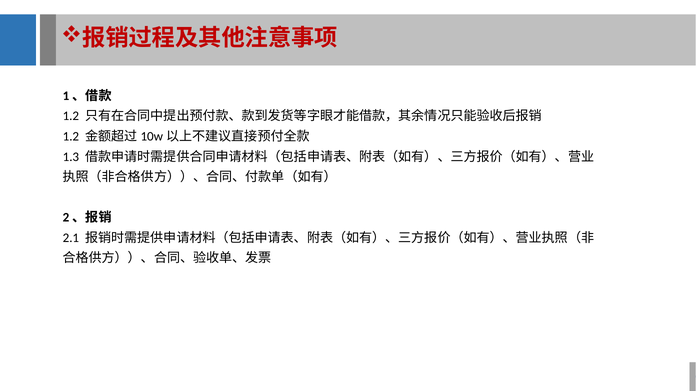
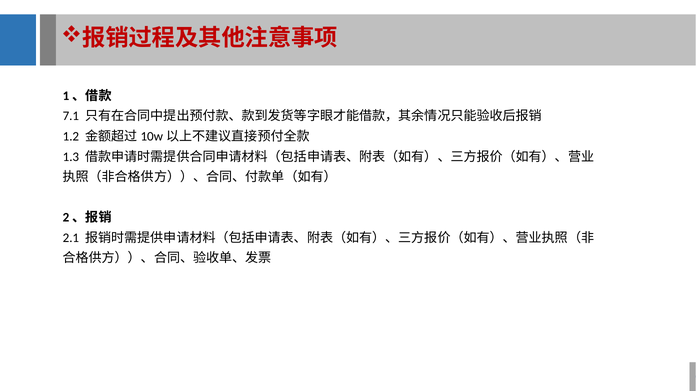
1.2 at (71, 116): 1.2 -> 7.1
